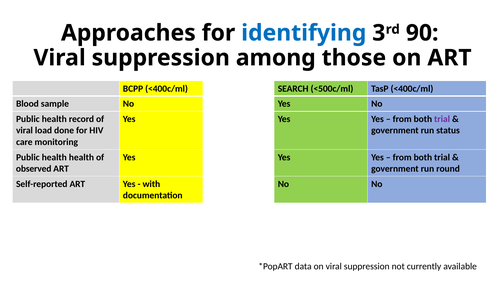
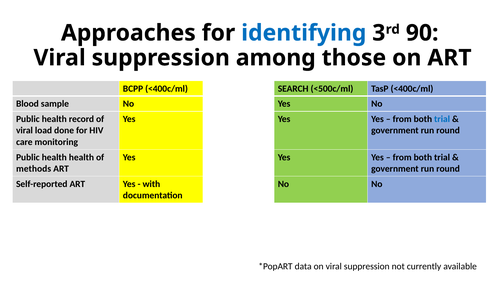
trial at (442, 119) colour: purple -> blue
status at (448, 130): status -> round
observed: observed -> methods
